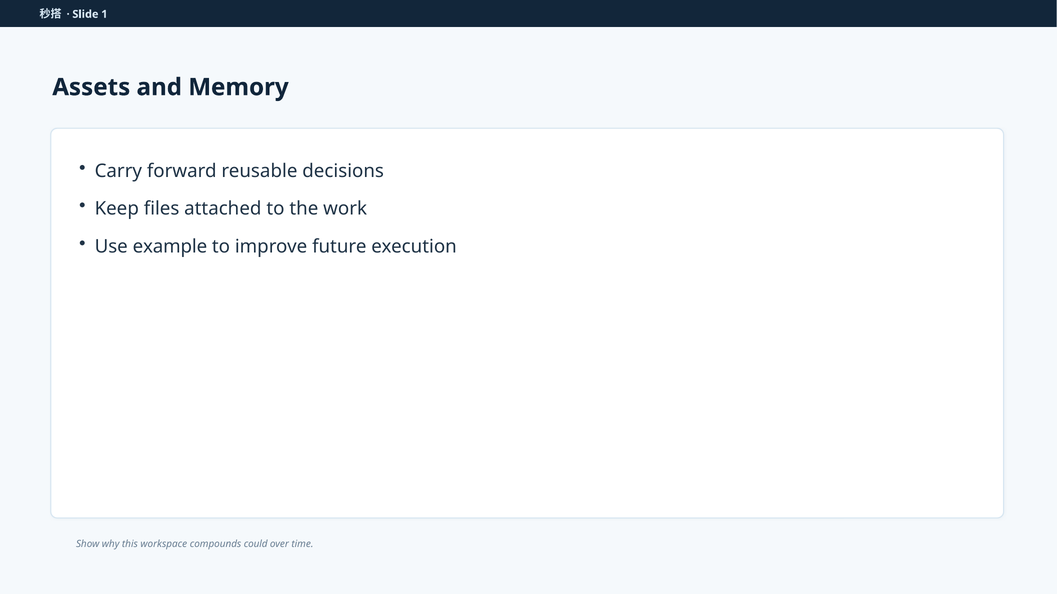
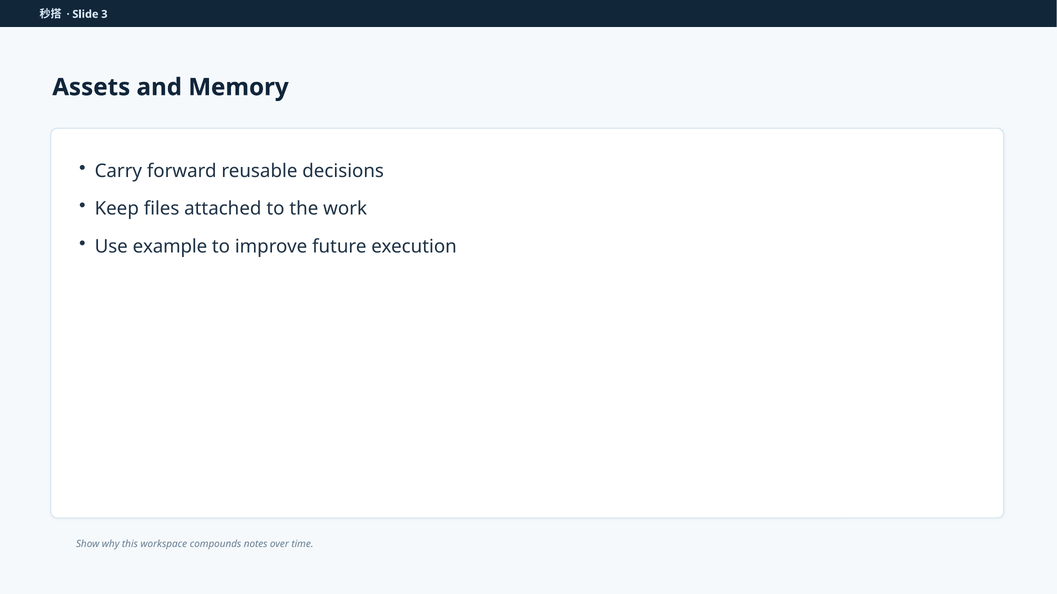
1: 1 -> 3
could: could -> notes
